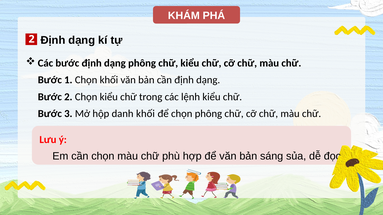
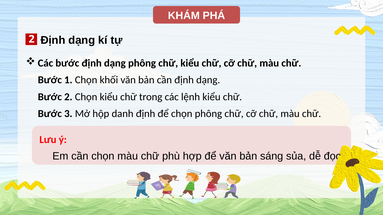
danh khối: khối -> định
